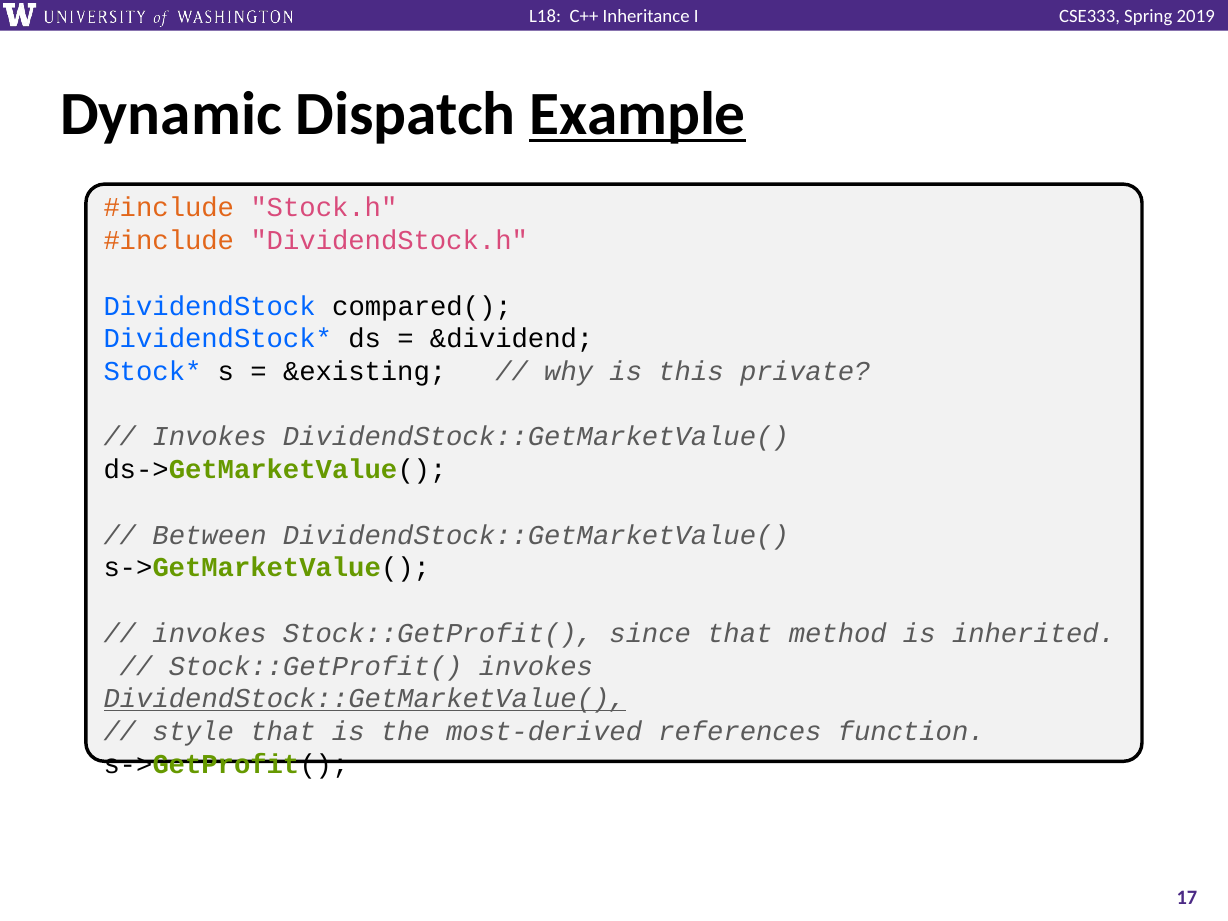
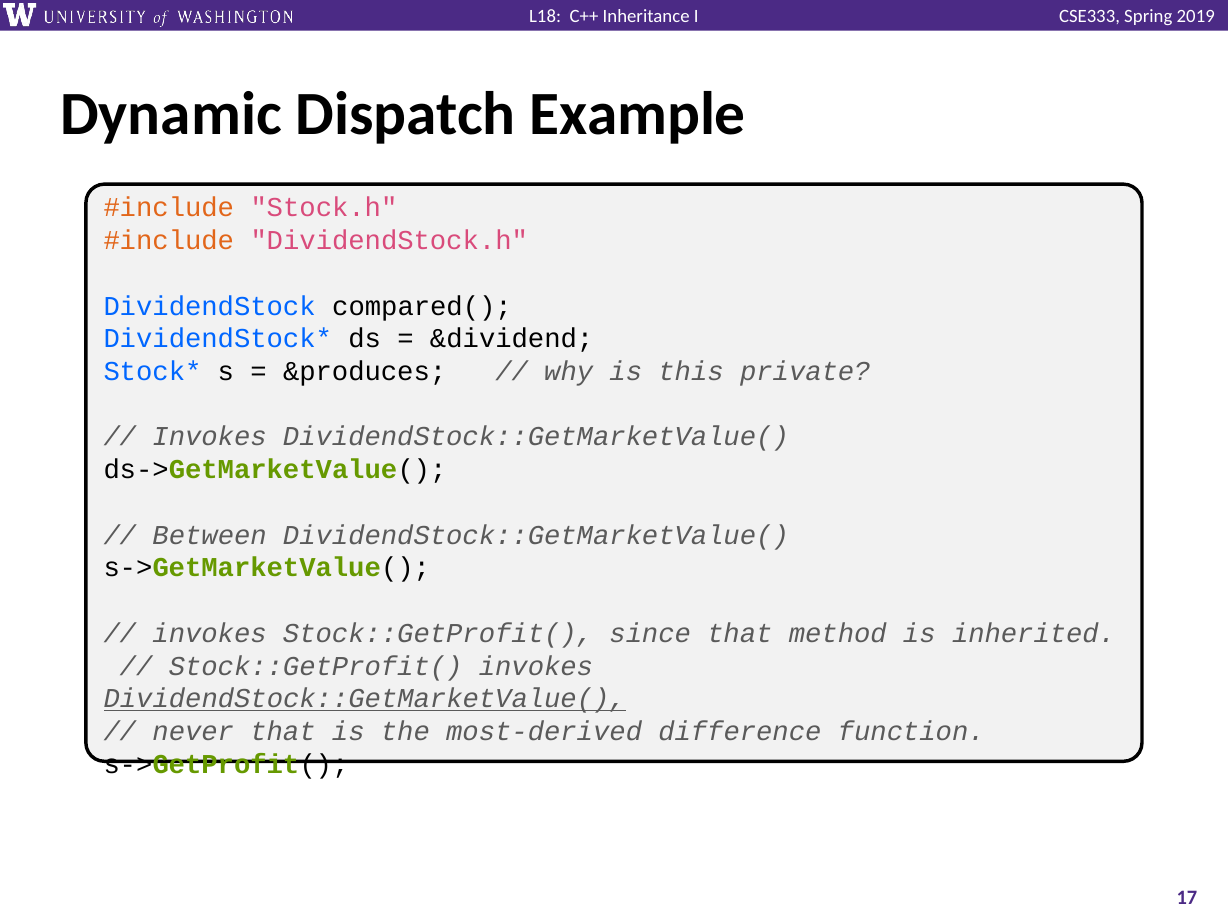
Example underline: present -> none
&existing: &existing -> &produces
style: style -> never
references: references -> difference
